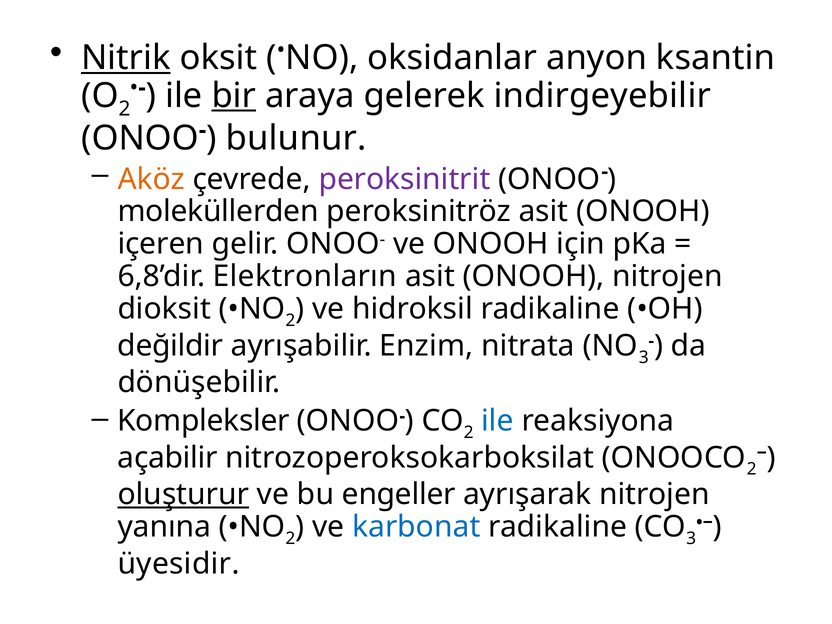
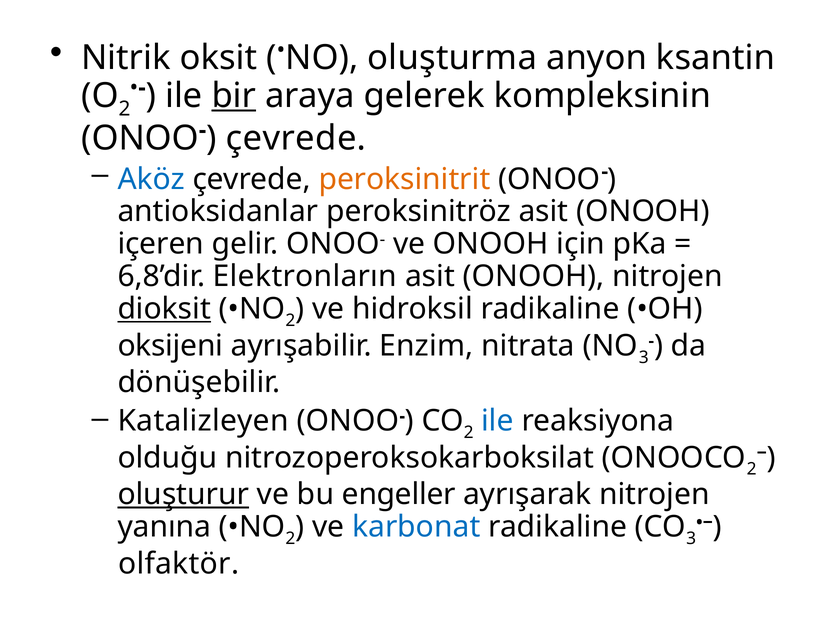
Nitrik underline: present -> none
oksidanlar: oksidanlar -> oluşturma
indirgeyebilir: indirgeyebilir -> kompleksinin
ONOO- bulunur: bulunur -> çevrede
Aköz colour: orange -> blue
peroksinitrit colour: purple -> orange
moleküllerden: moleküllerden -> antioksidanlar
dioksit underline: none -> present
değildir: değildir -> oksijeni
Kompleksler: Kompleksler -> Katalizleyen
açabilir: açabilir -> olduğu
üyesidir: üyesidir -> olfaktör
